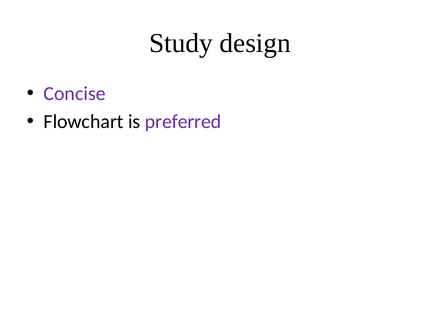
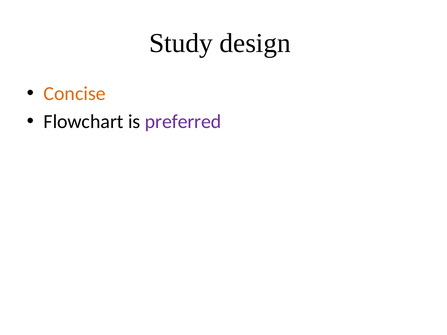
Concise colour: purple -> orange
